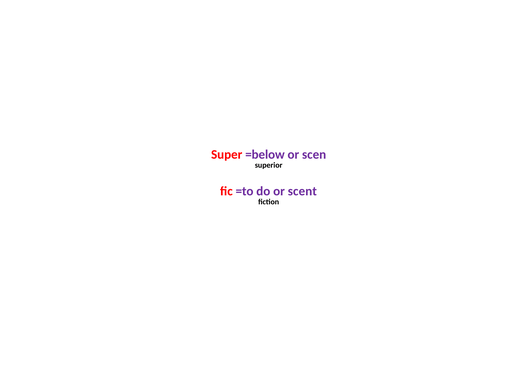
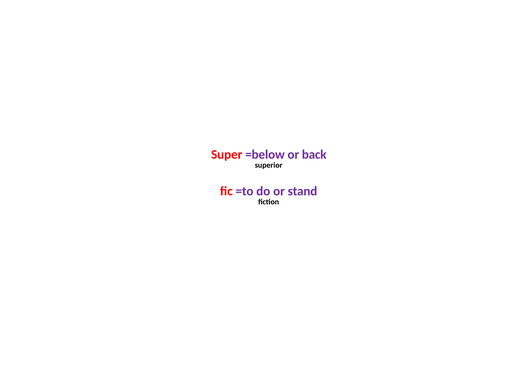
scen: scen -> back
scent: scent -> stand
